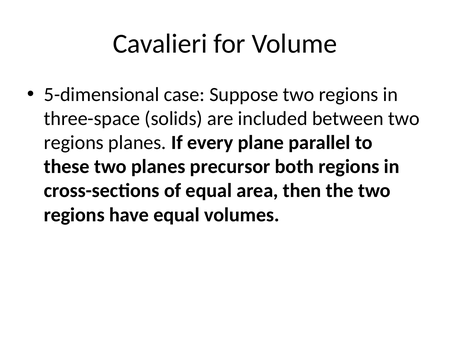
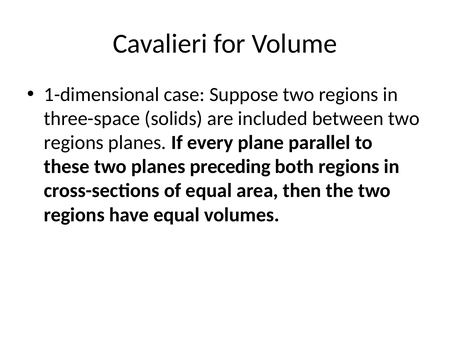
5-dimensional: 5-dimensional -> 1-dimensional
precursor: precursor -> preceding
